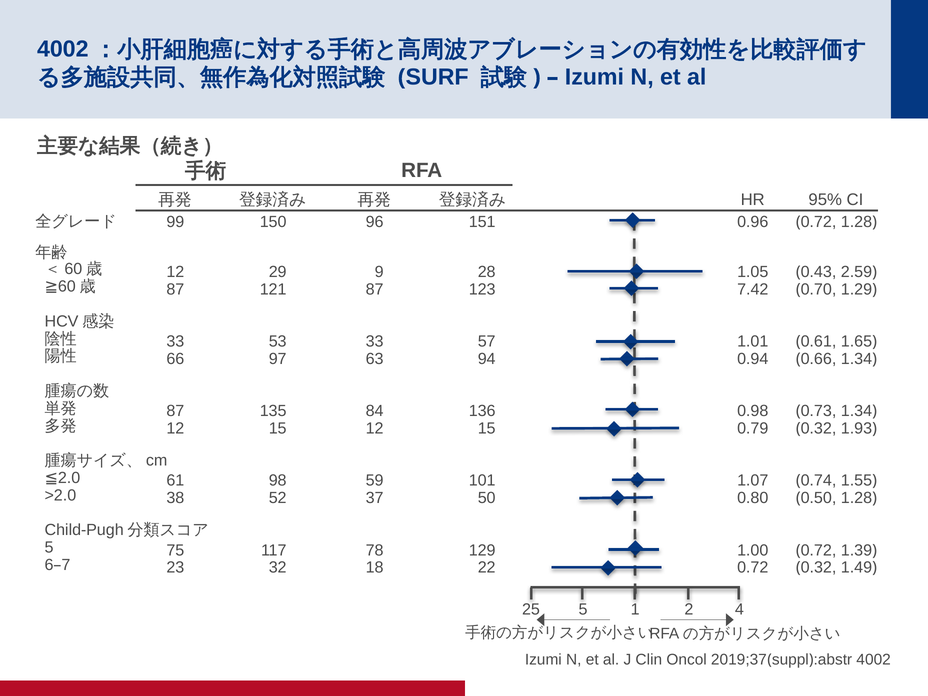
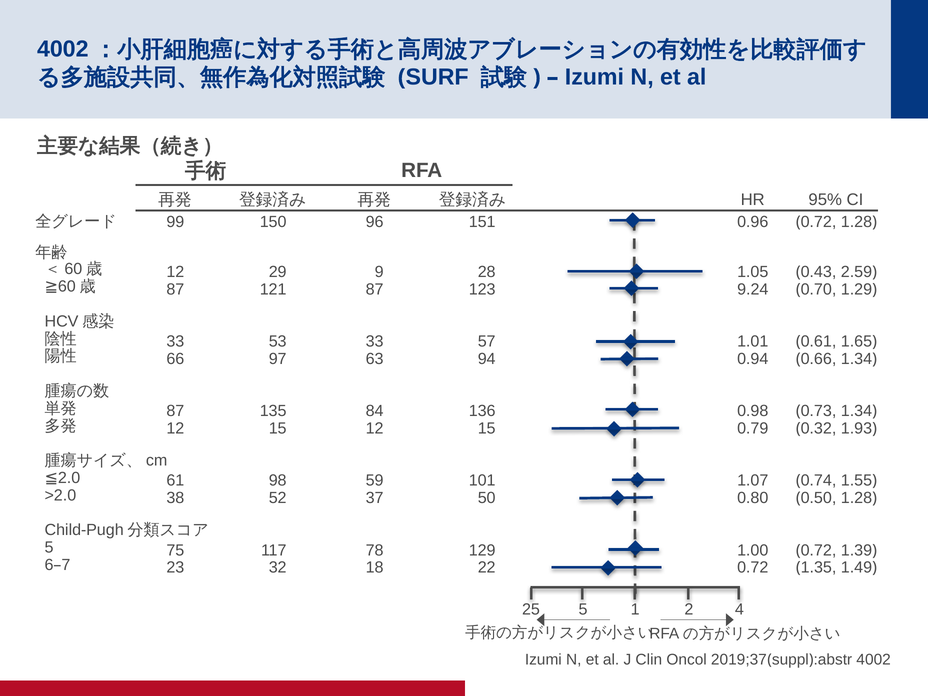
7.42: 7.42 -> 9.24
0.32 at (819, 568): 0.32 -> 1.35
